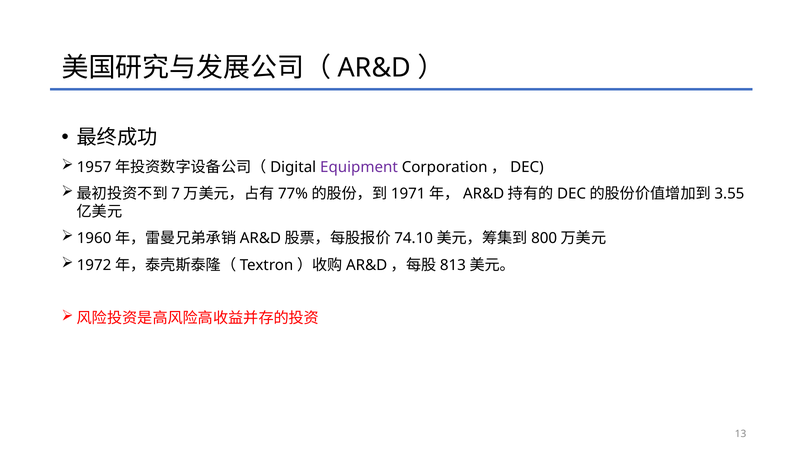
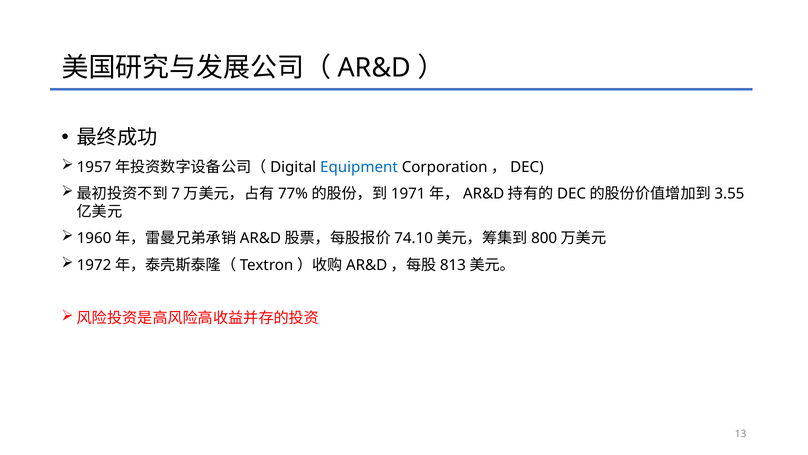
Equipment colour: purple -> blue
